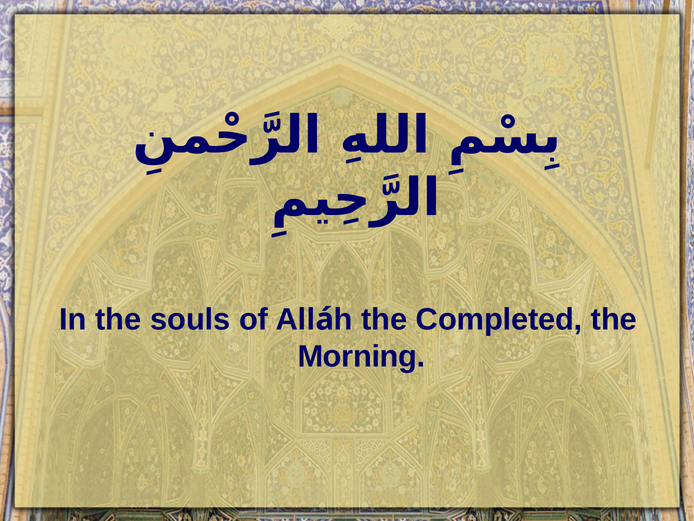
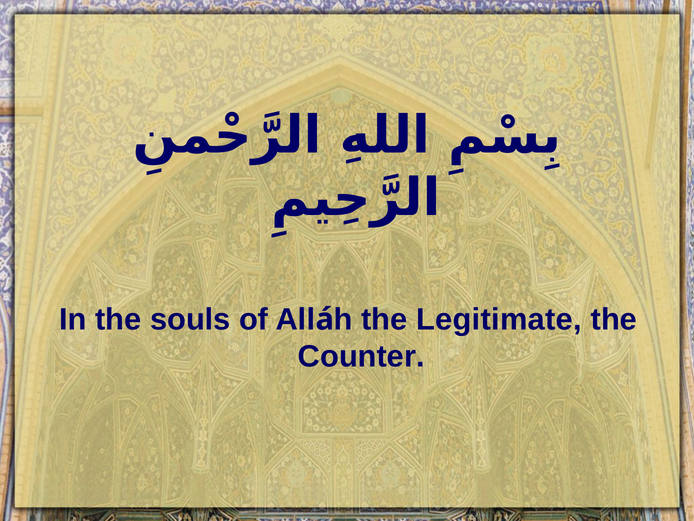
Completed: Completed -> Legitimate
Morning: Morning -> Counter
